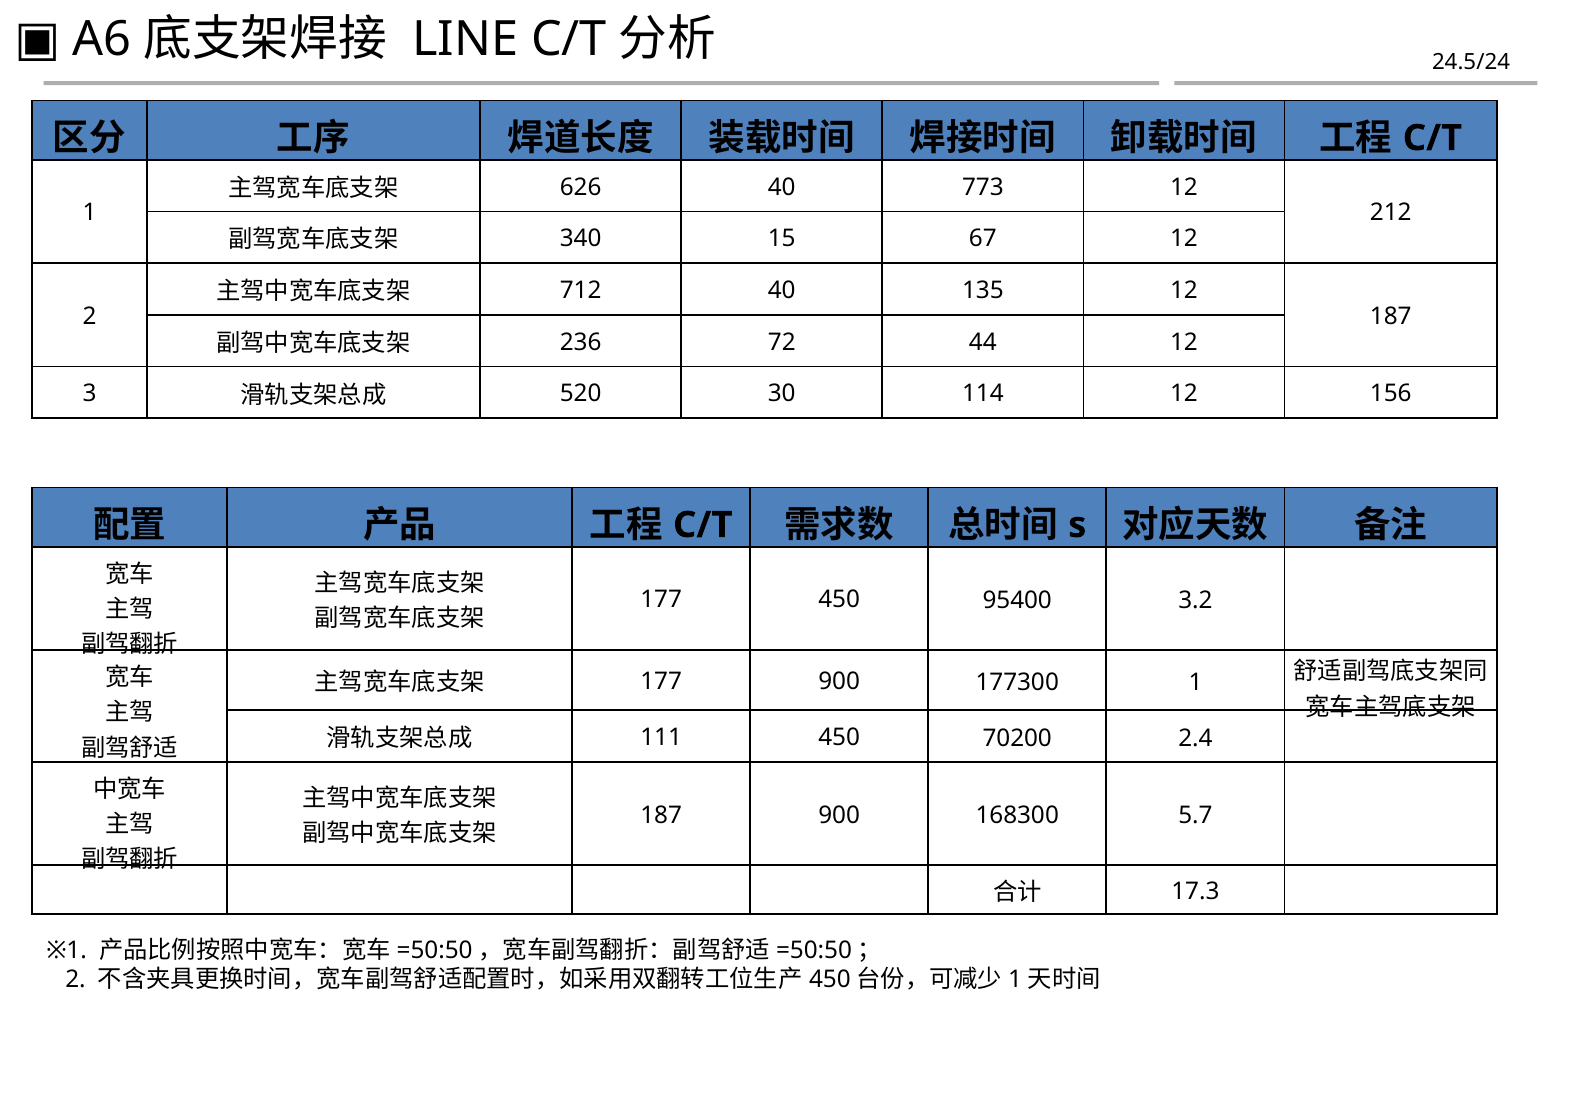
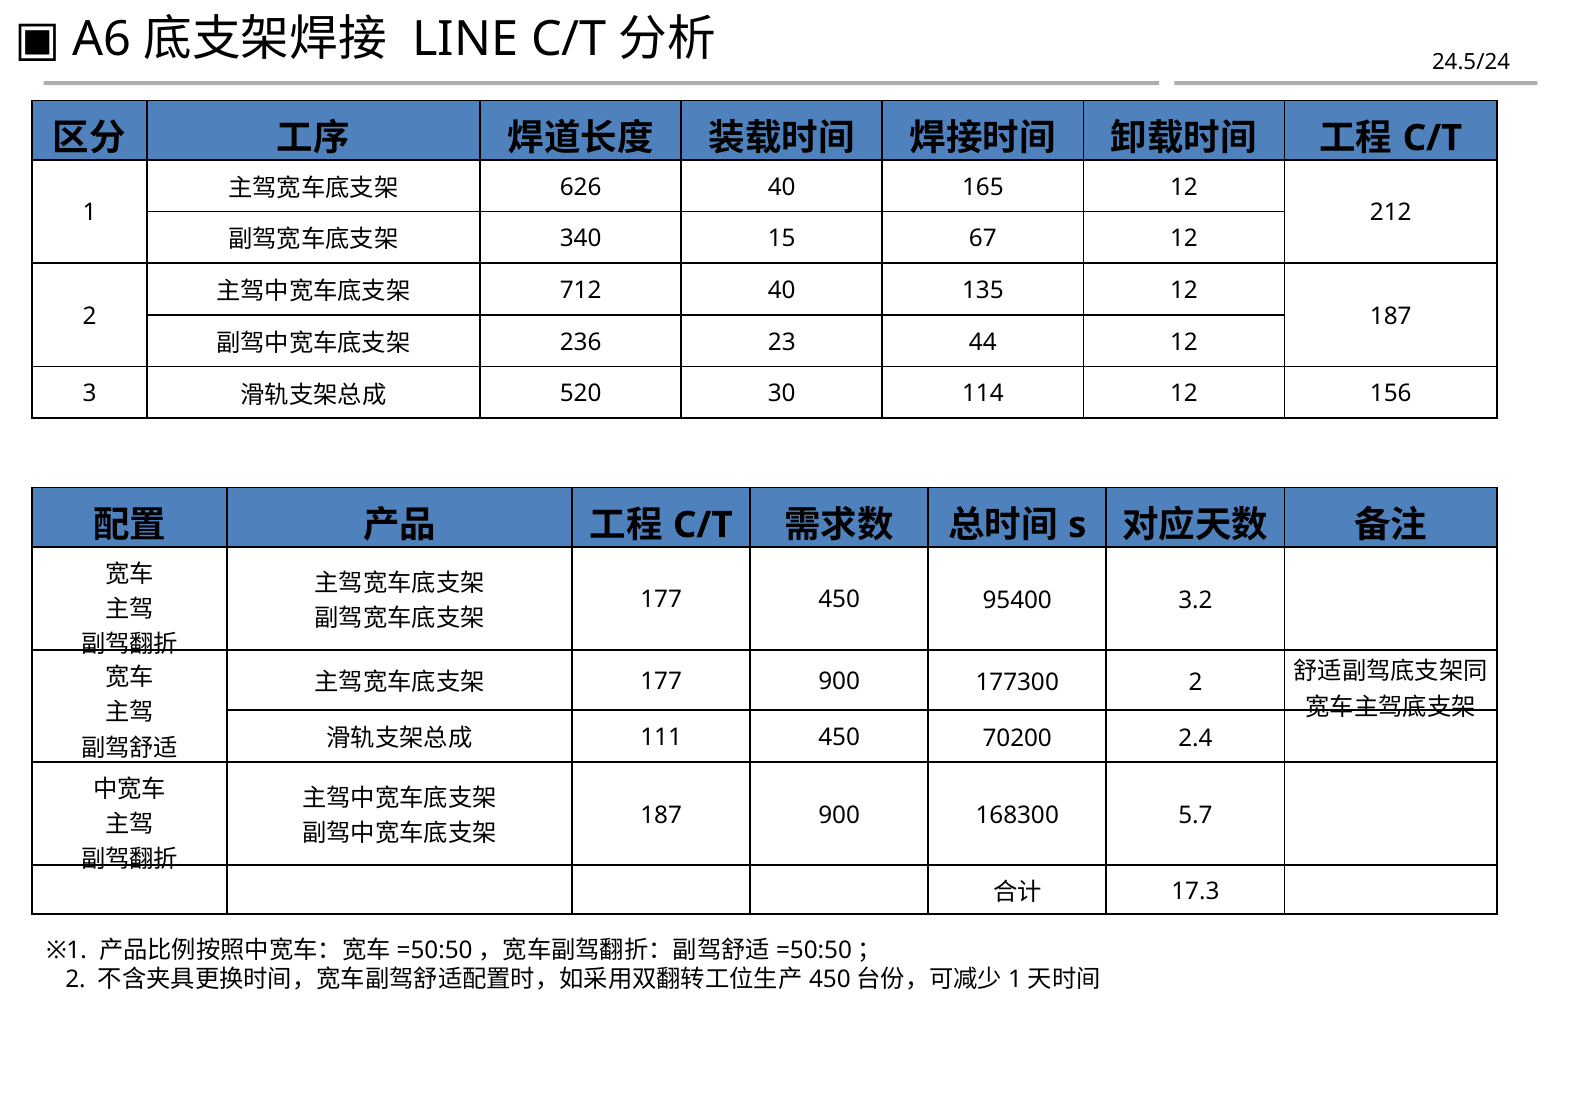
773: 773 -> 165
72: 72 -> 23
177300 1: 1 -> 2
